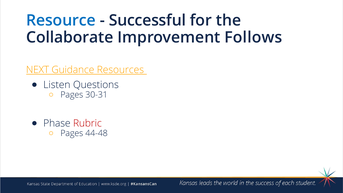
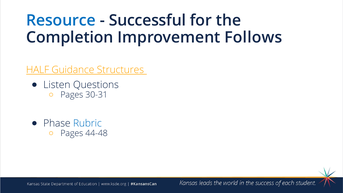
Collaborate: Collaborate -> Completion
NEXT: NEXT -> HALF
Resources: Resources -> Structures
Rubric colour: red -> blue
